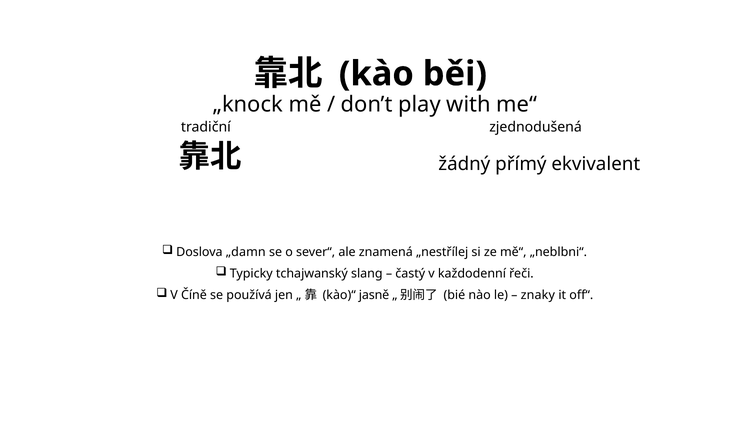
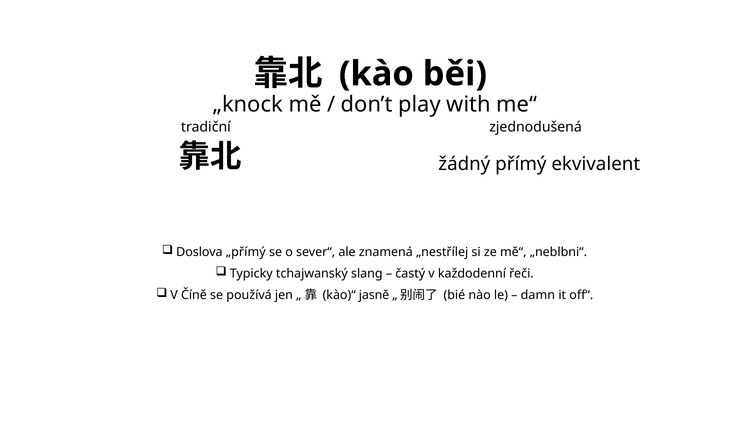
„damn: „damn -> „přímý
znaky: znaky -> damn
